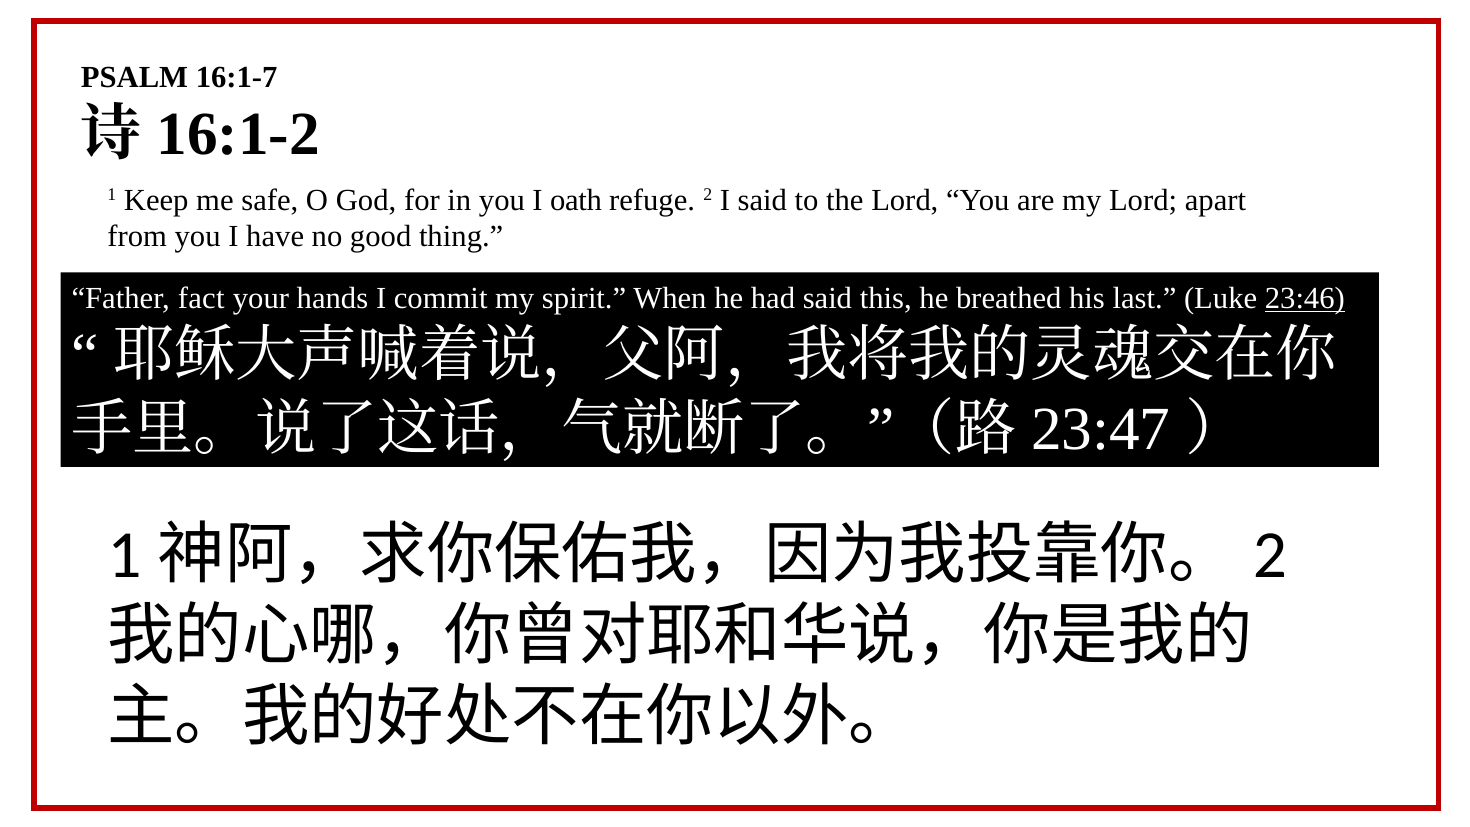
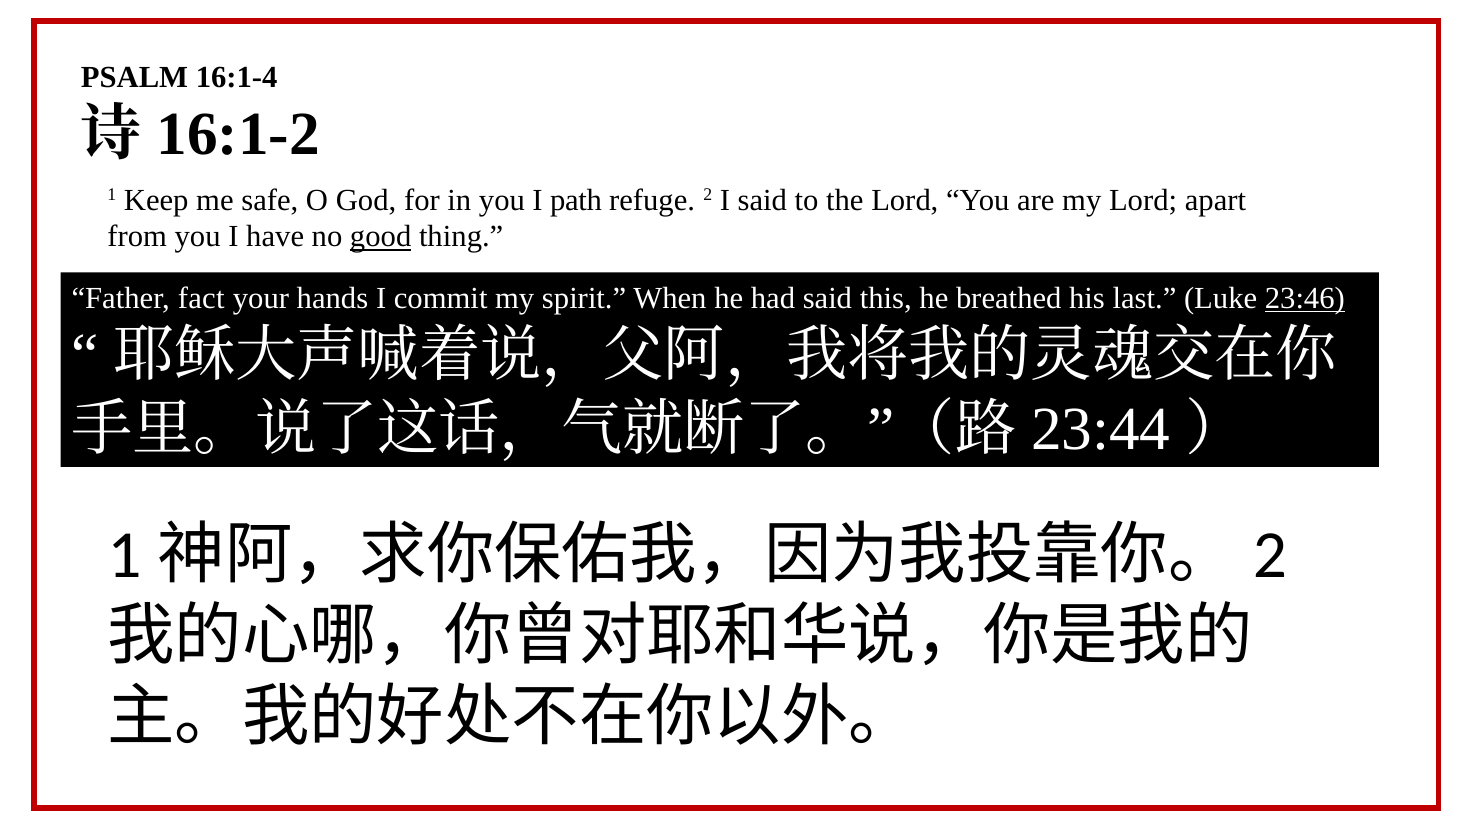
16:1-7: 16:1-7 -> 16:1-4
oath: oath -> path
good underline: none -> present
23:47: 23:47 -> 23:44
